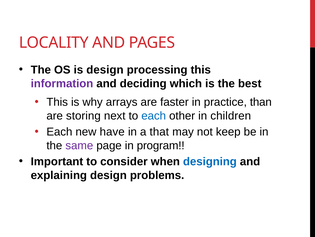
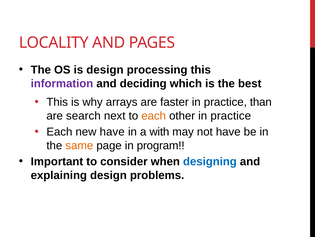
storing: storing -> search
each at (154, 116) colour: blue -> orange
other in children: children -> practice
that: that -> with
not keep: keep -> have
same colour: purple -> orange
